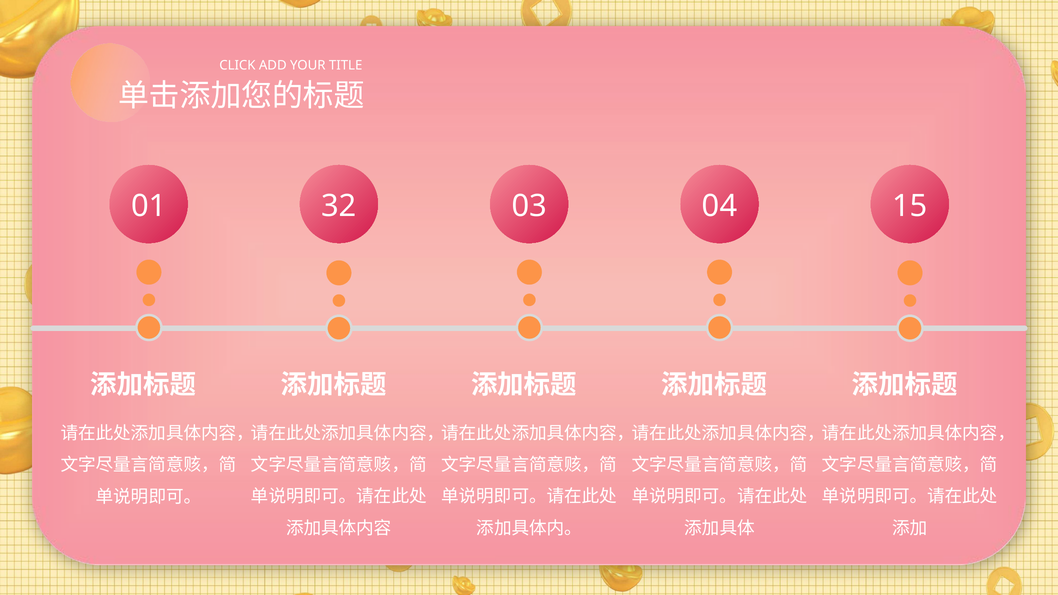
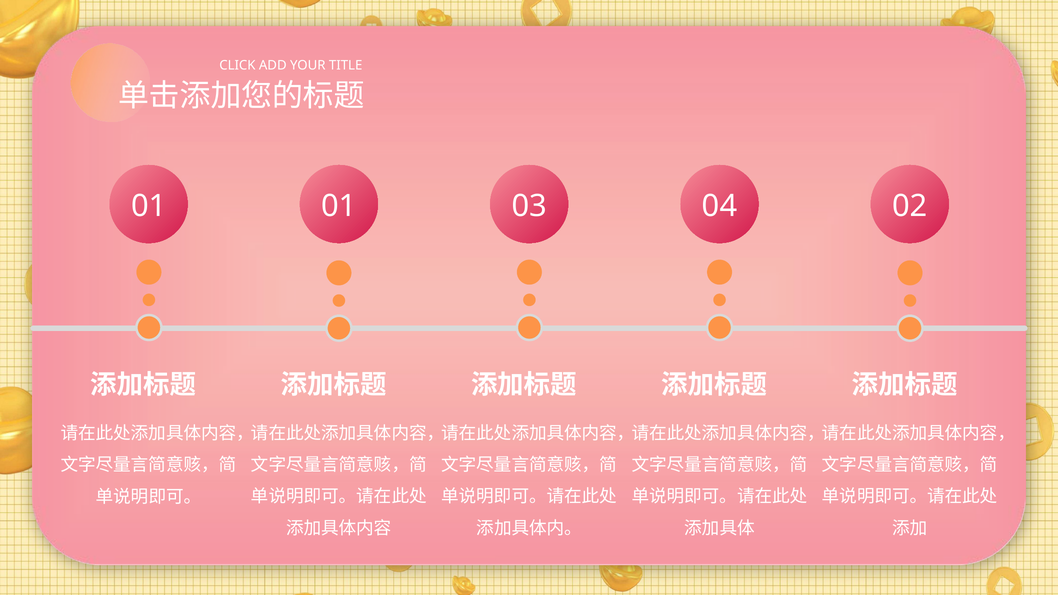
01 32: 32 -> 01
15: 15 -> 02
